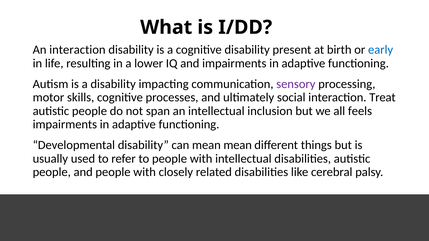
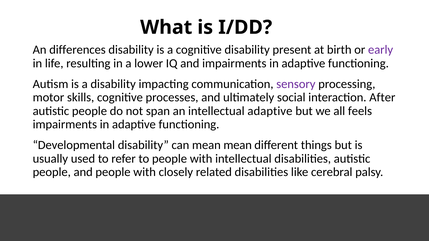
An interaction: interaction -> differences
early colour: blue -> purple
Treat: Treat -> After
intellectual inclusion: inclusion -> adaptive
